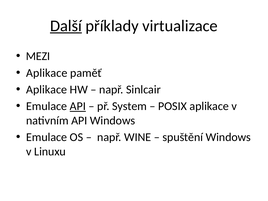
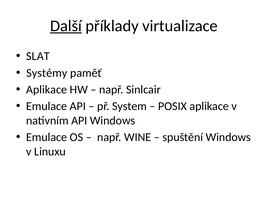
MEZI: MEZI -> SLAT
Aplikace at (47, 73): Aplikace -> Systémy
API at (78, 106) underline: present -> none
